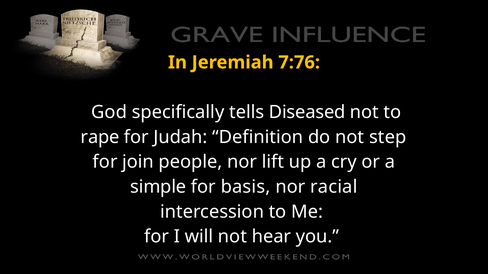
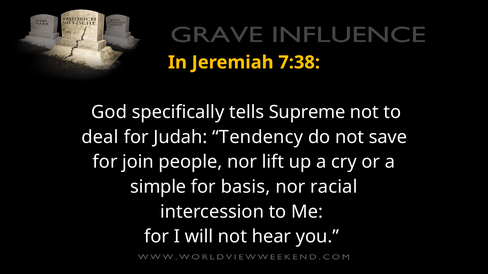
7:76: 7:76 -> 7:38
Diseased: Diseased -> Supreme
rape: rape -> deal
Definition: Definition -> Tendency
step: step -> save
